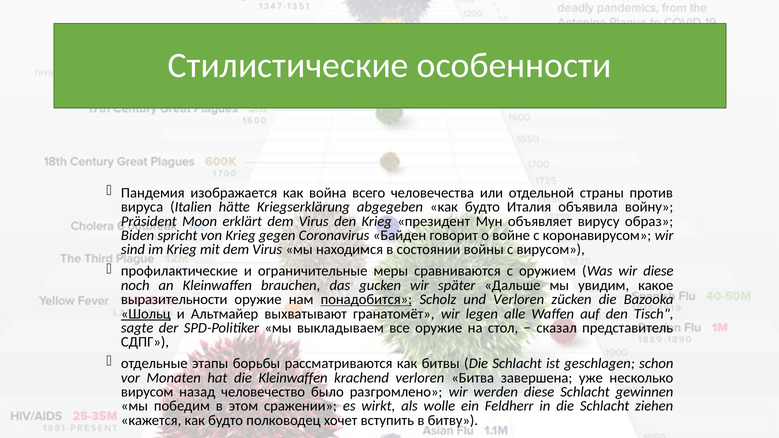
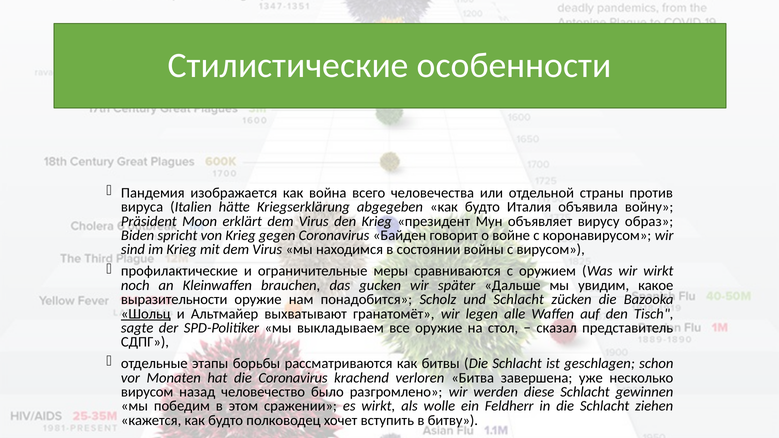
wir diese: diese -> wirkt
понадобится underline: present -> none
und Verloren: Verloren -> Schlacht
die Kleinwaffen: Kleinwaffen -> Coronavirus
